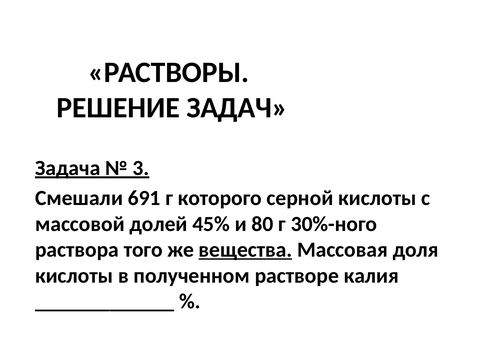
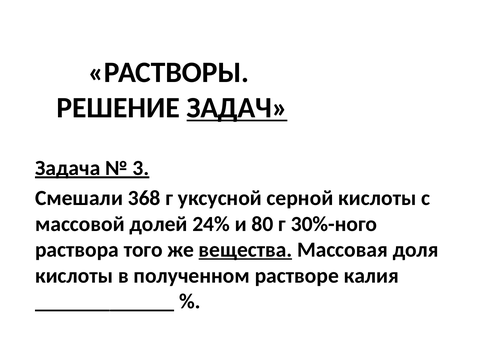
ЗАДАЧ underline: none -> present
691: 691 -> 368
которого: которого -> уксусной
45%: 45% -> 24%
